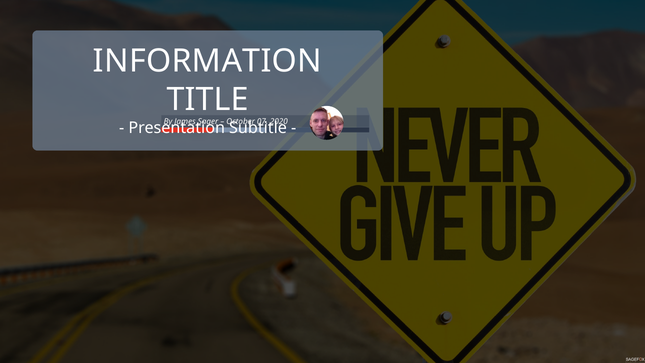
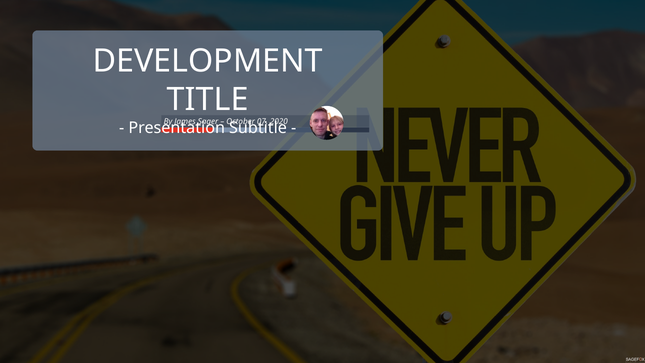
INFORMATION: INFORMATION -> DEVELOPMENT
